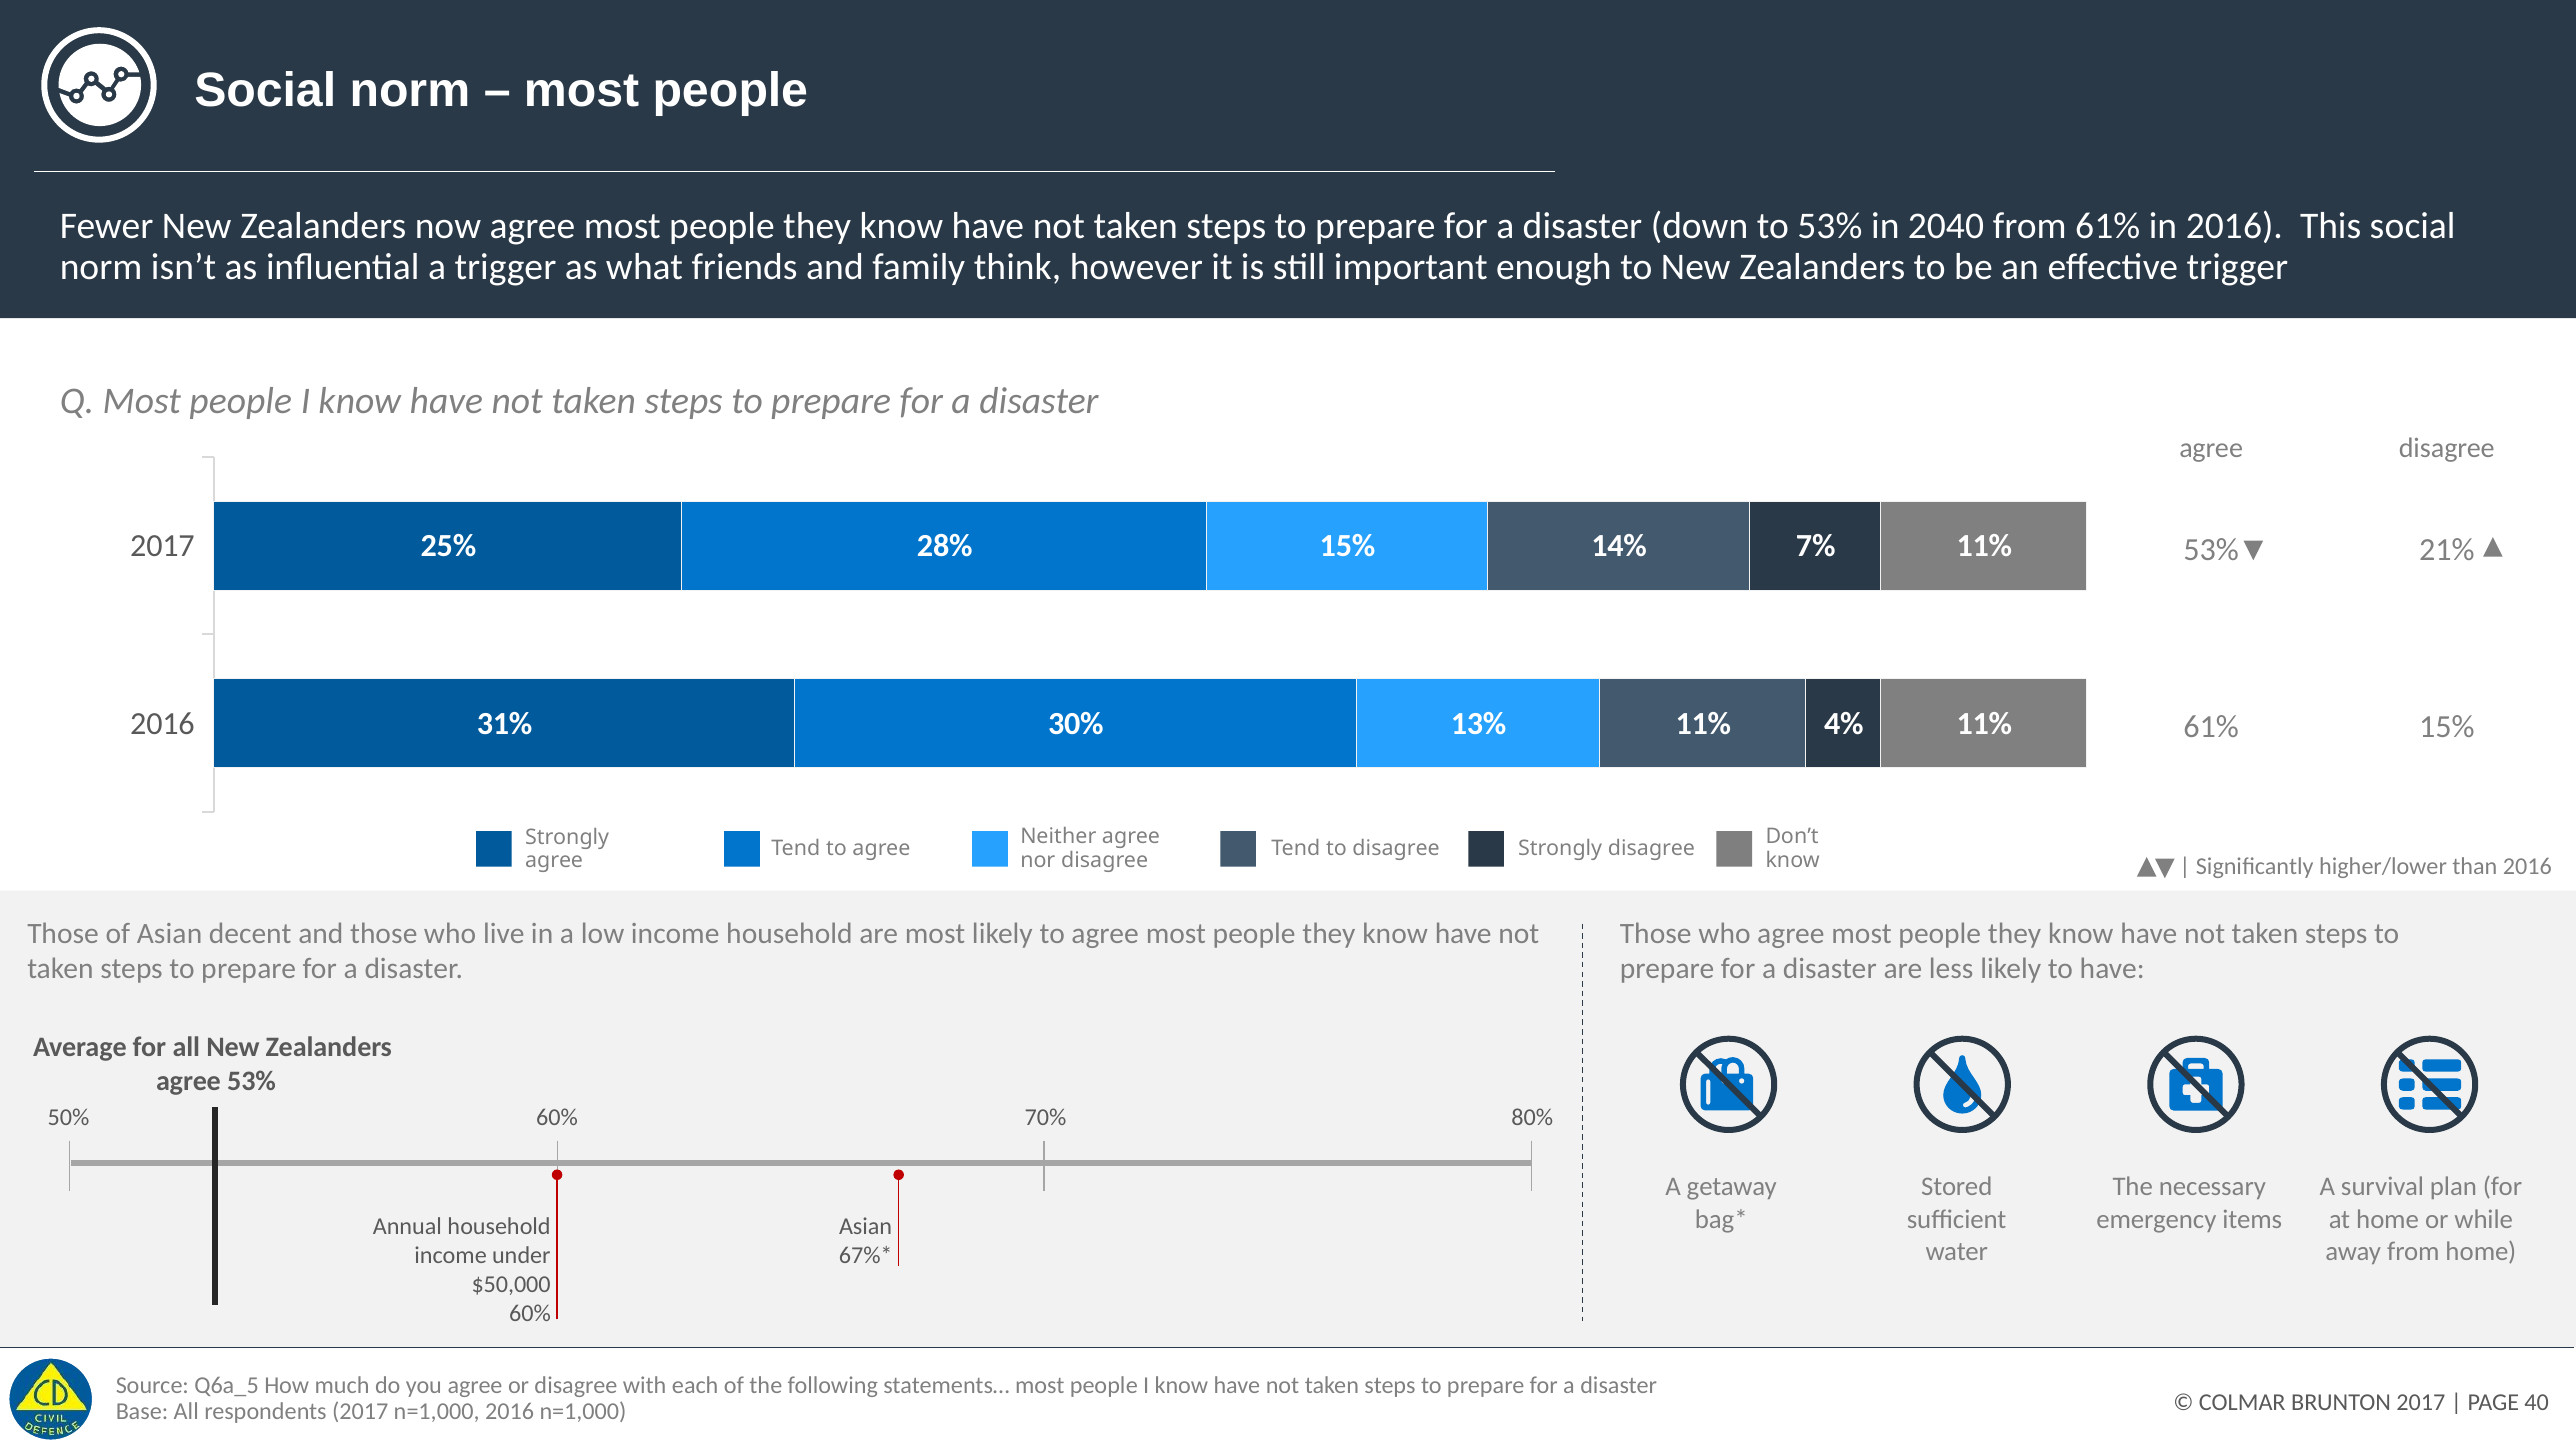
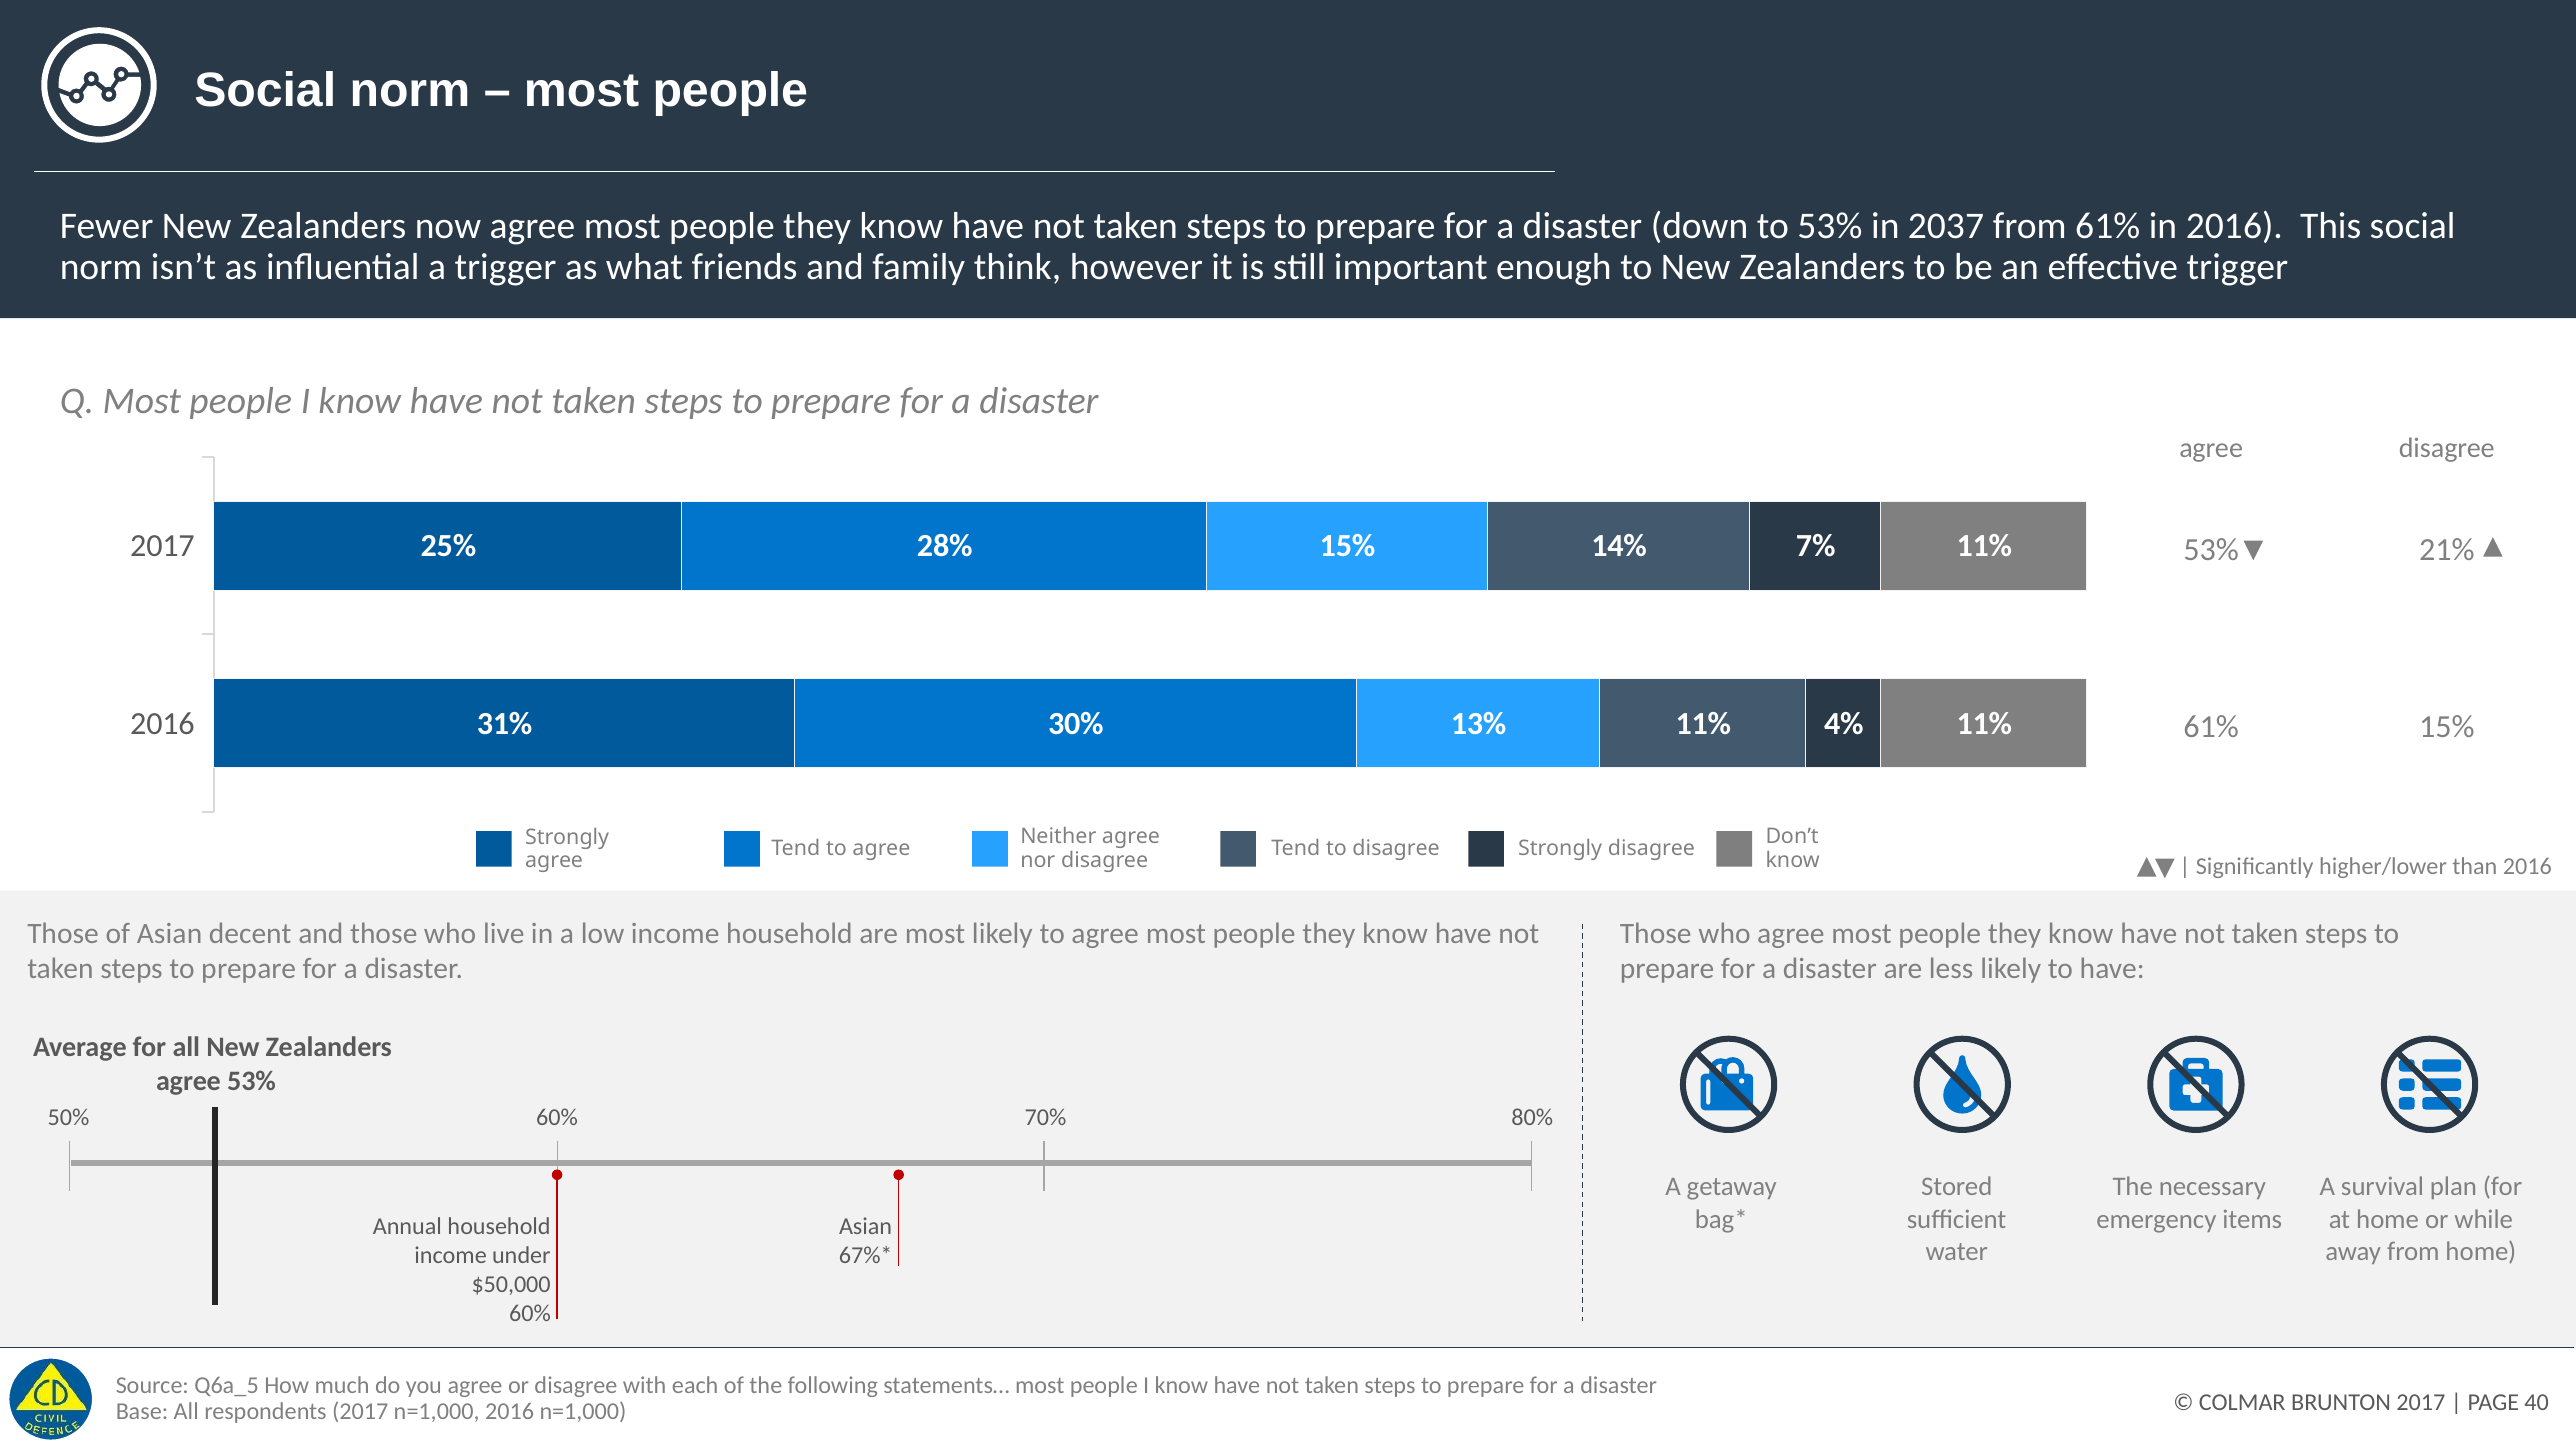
2040: 2040 -> 2037
